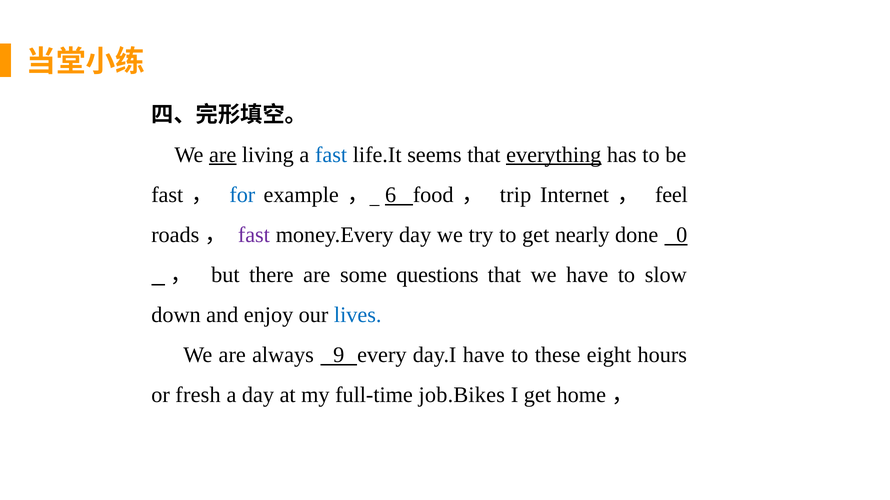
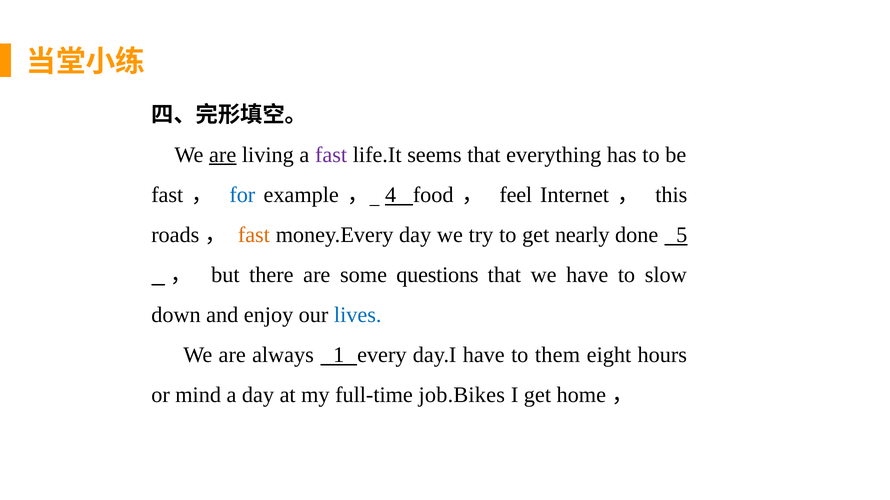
fast at (331, 155) colour: blue -> purple
everything underline: present -> none
6: 6 -> 4
trip: trip -> feel
feel: feel -> this
fast at (254, 235) colour: purple -> orange
0: 0 -> 5
9: 9 -> 1
these: these -> them
fresh: fresh -> mind
